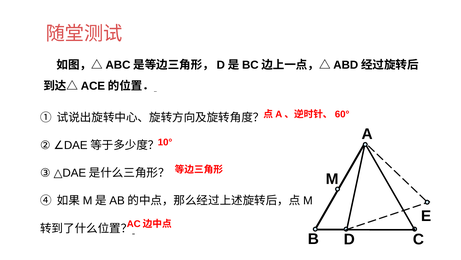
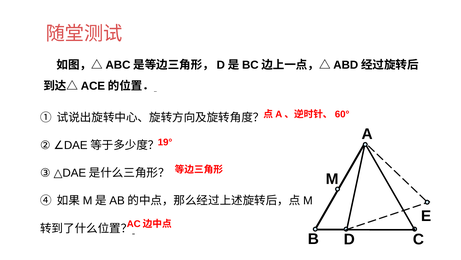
10°: 10° -> 19°
